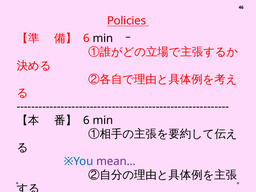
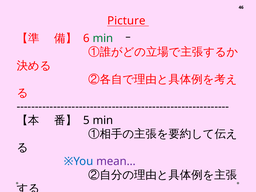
Policies: Policies -> Picture
min at (103, 38) colour: black -> green
6 at (86, 120): 6 -> 5
